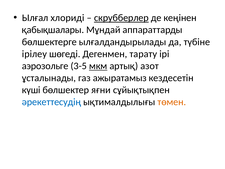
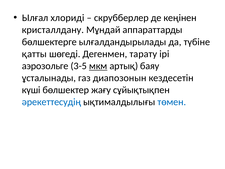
скрубберлер underline: present -> none
қабықшалары: қабықшалары -> кристаллдану
ірілеу: ірілеу -> қатты
азот: азот -> баяу
ажыратамыз: ажыратамыз -> диапозонын
яғни: яғни -> жағу
төмен colour: orange -> blue
